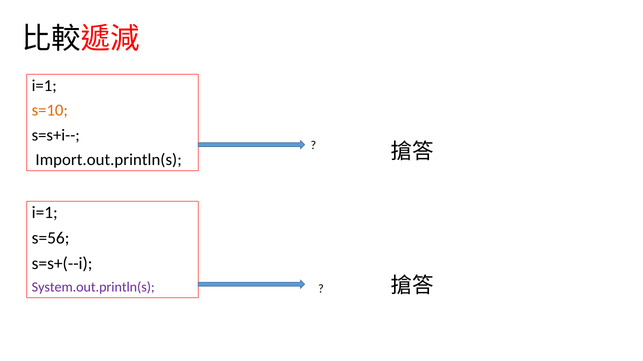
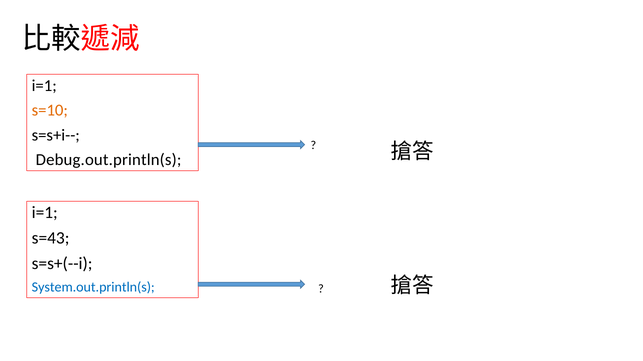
Import.out.println(s: Import.out.println(s -> Debug.out.println(s
s=56: s=56 -> s=43
System.out.println(s colour: purple -> blue
